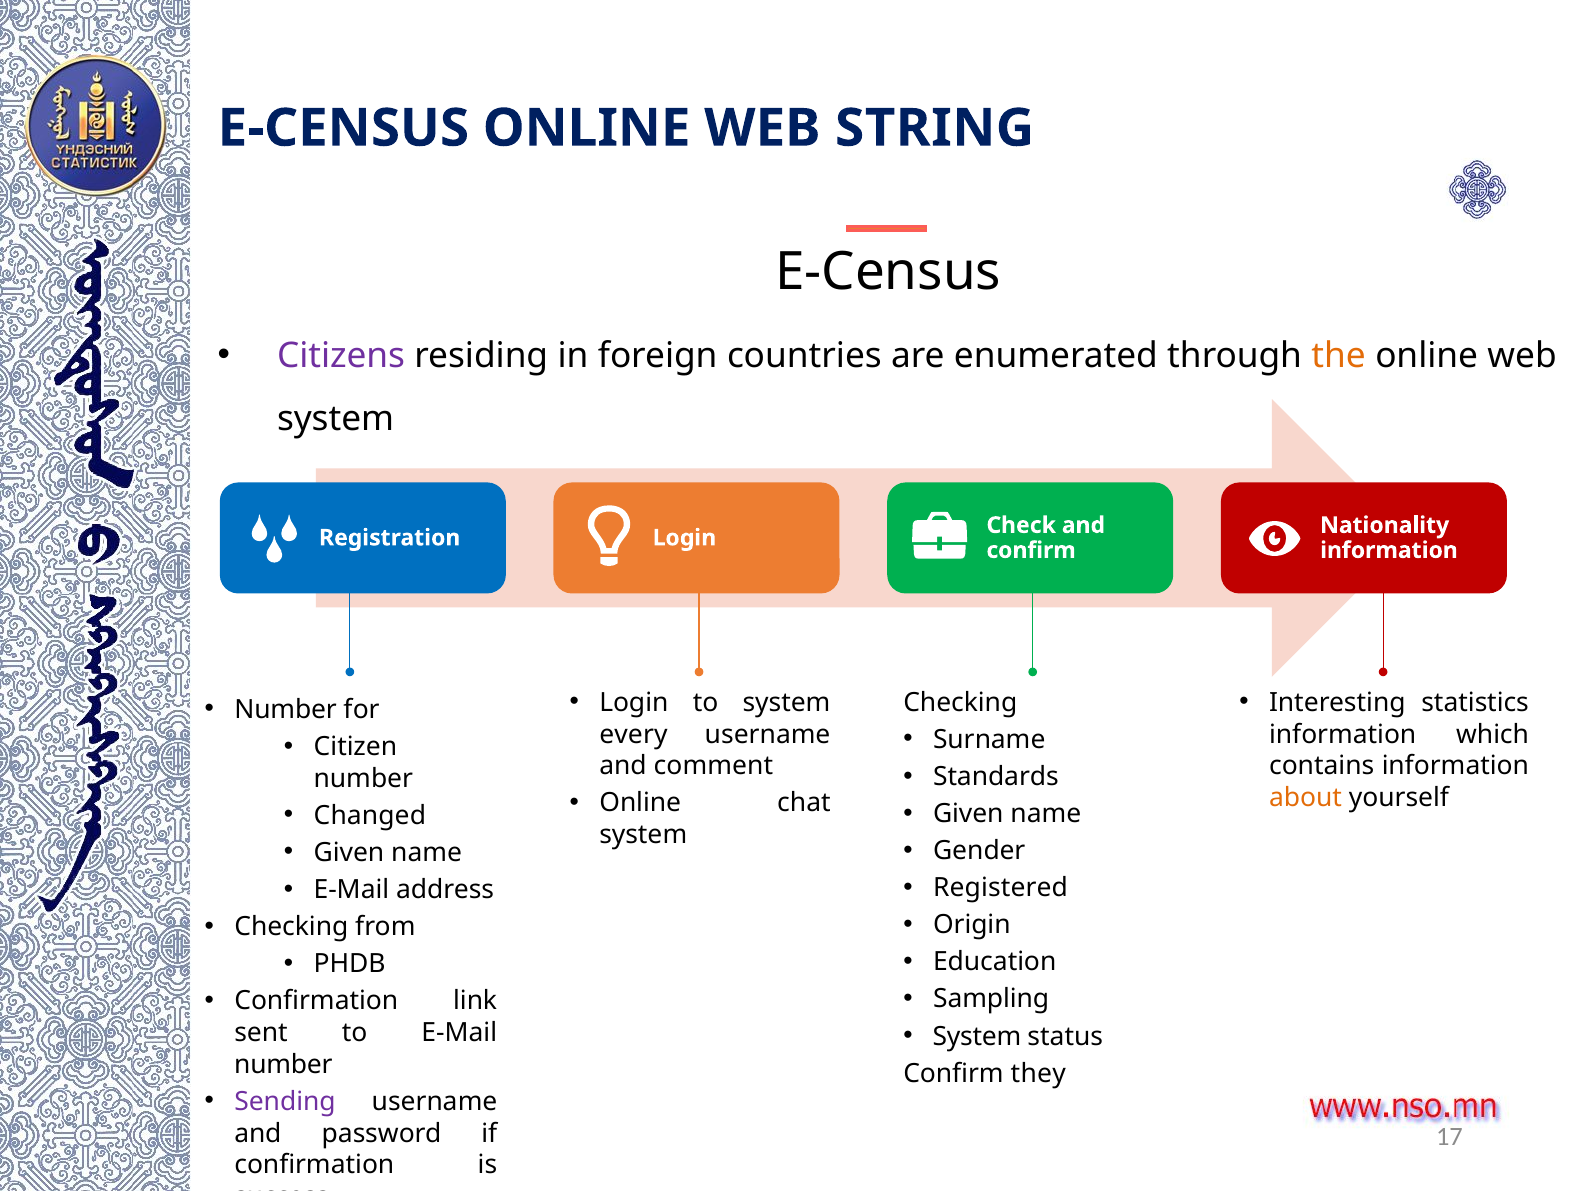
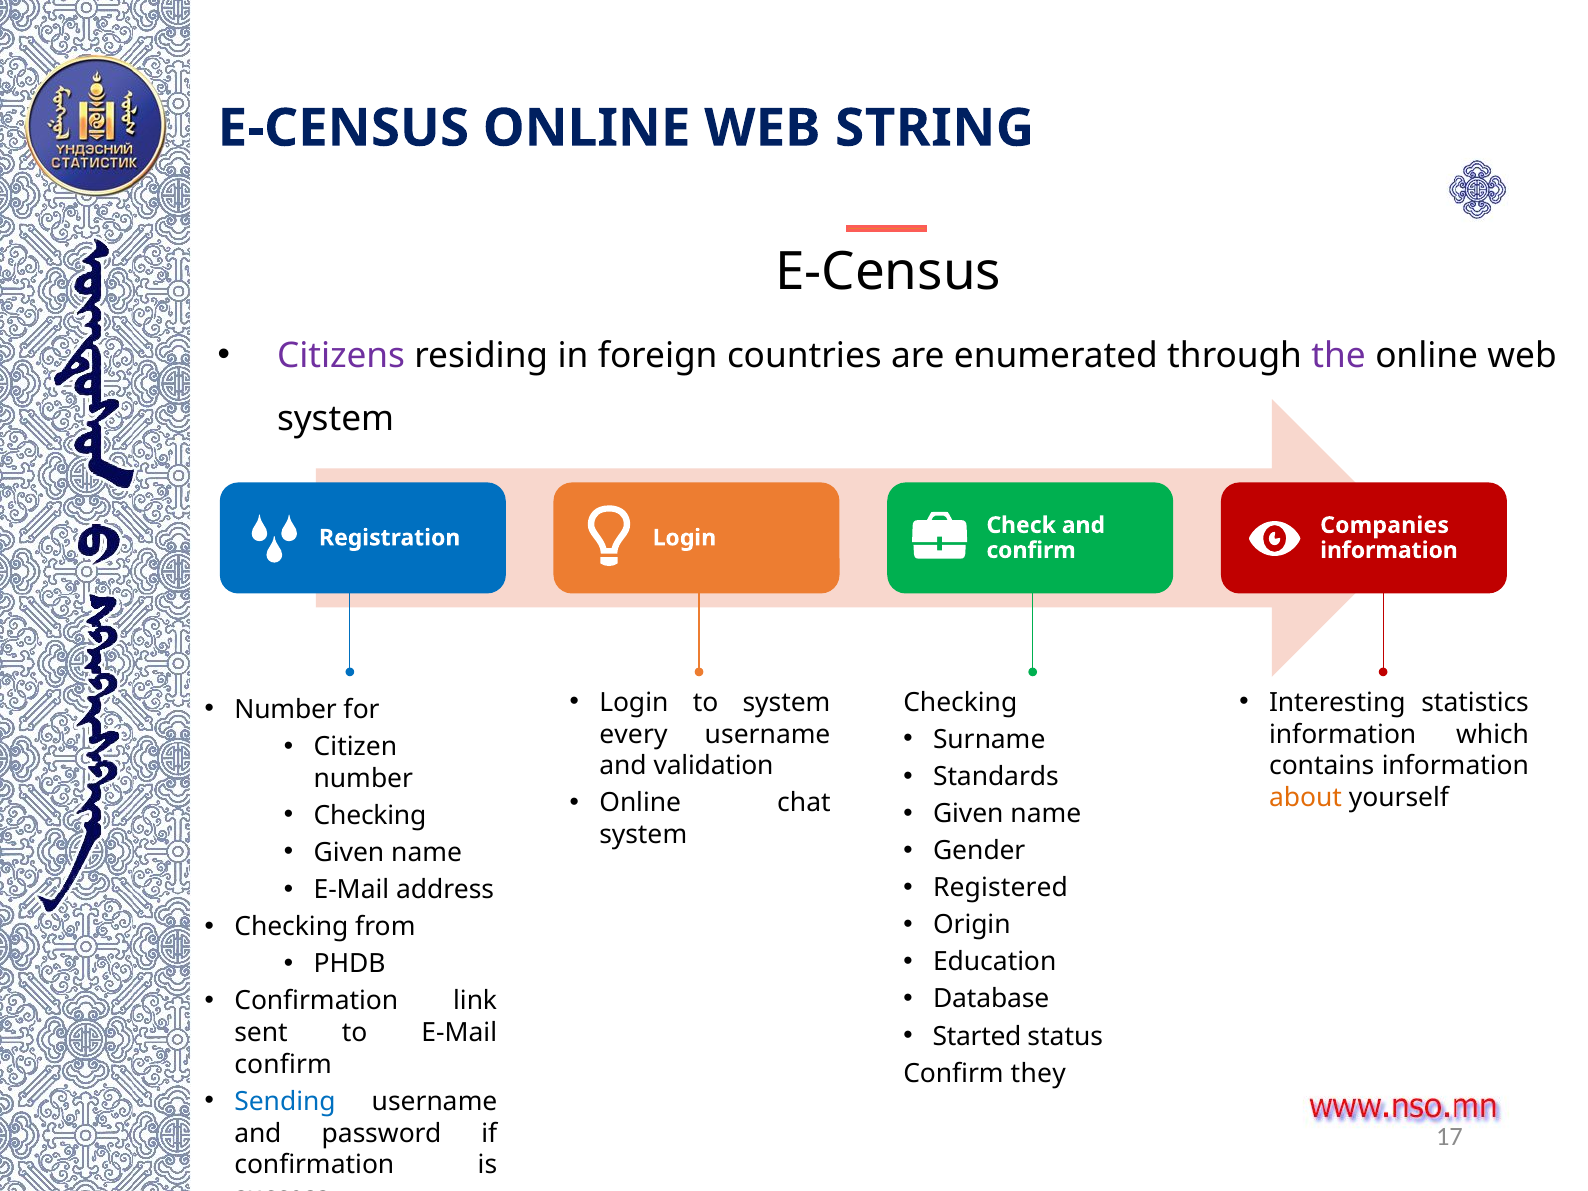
the colour: orange -> purple
Nationality: Nationality -> Companies
comment: comment -> validation
Changed at (370, 816): Changed -> Checking
Sampling: Sampling -> Database
System at (977, 1036): System -> Started
number at (283, 1064): number -> confirm
Sending colour: purple -> blue
